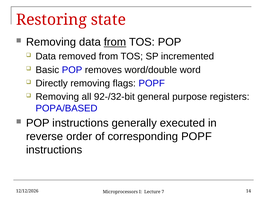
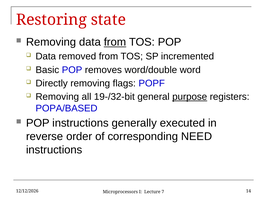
92-/32-bit: 92-/32-bit -> 19-/32-bit
purpose underline: none -> present
corresponding POPF: POPF -> NEED
